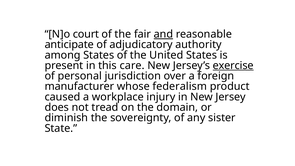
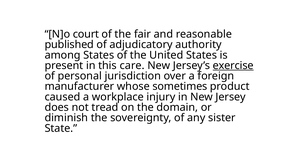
and underline: present -> none
anticipate: anticipate -> published
federalism: federalism -> sometimes
